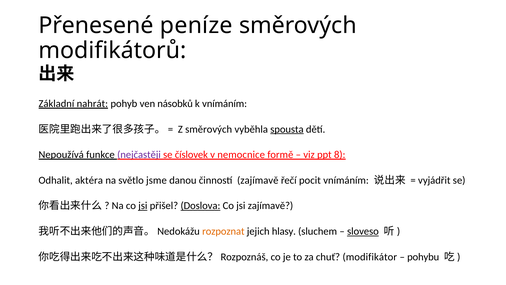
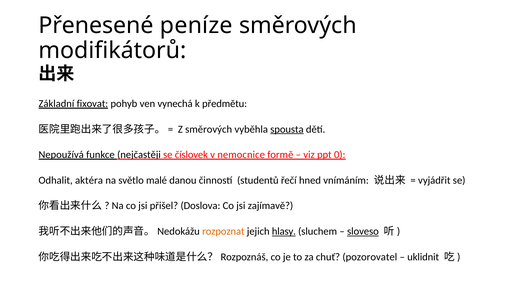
nahrát: nahrát -> fixovat
násobků: násobků -> vynechá
k vnímáním: vnímáním -> předmětu
nejčastěji colour: purple -> black
8: 8 -> 0
jsme: jsme -> malé
činností zajímavě: zajímavě -> studentů
pocit: pocit -> hned
jsi at (143, 206) underline: present -> none
Doslova underline: present -> none
hlasy underline: none -> present
modifikátor: modifikátor -> pozorovatel
pohybu: pohybu -> uklidnit
